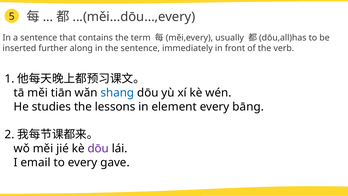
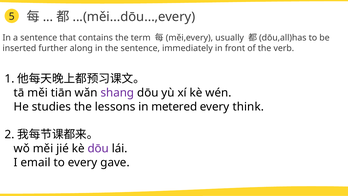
shang colour: blue -> purple
element: element -> metered
bāng: bāng -> think
